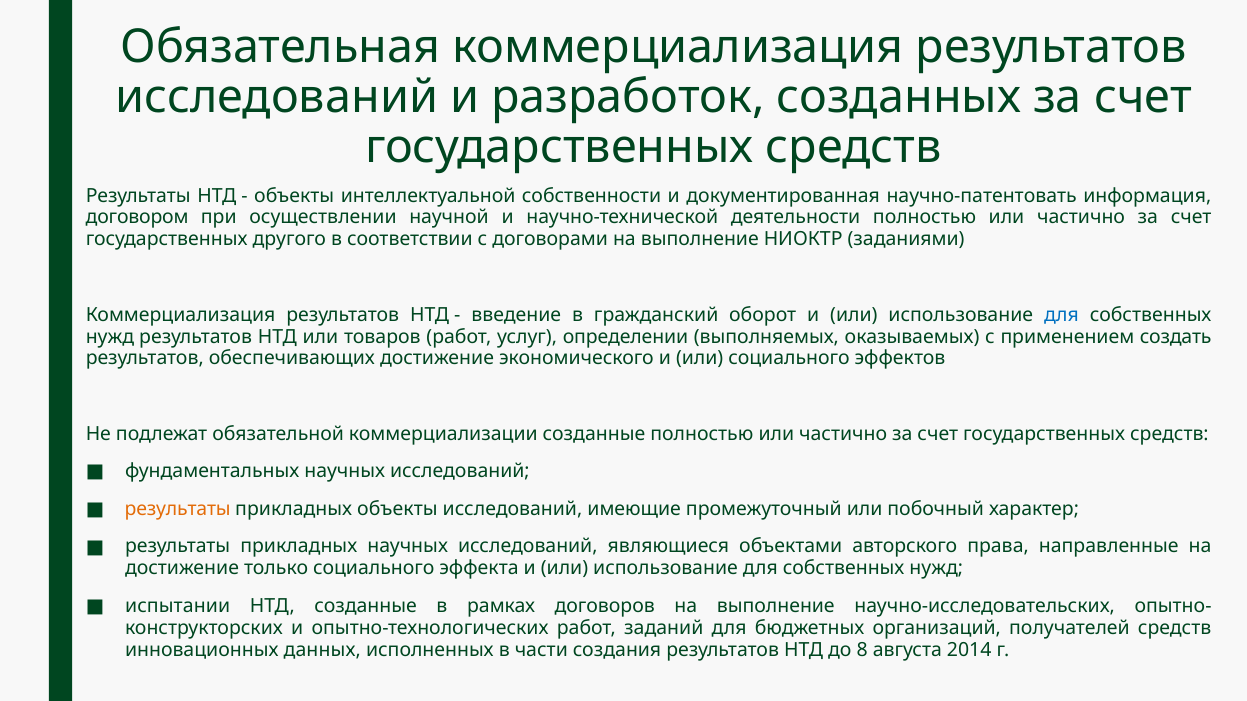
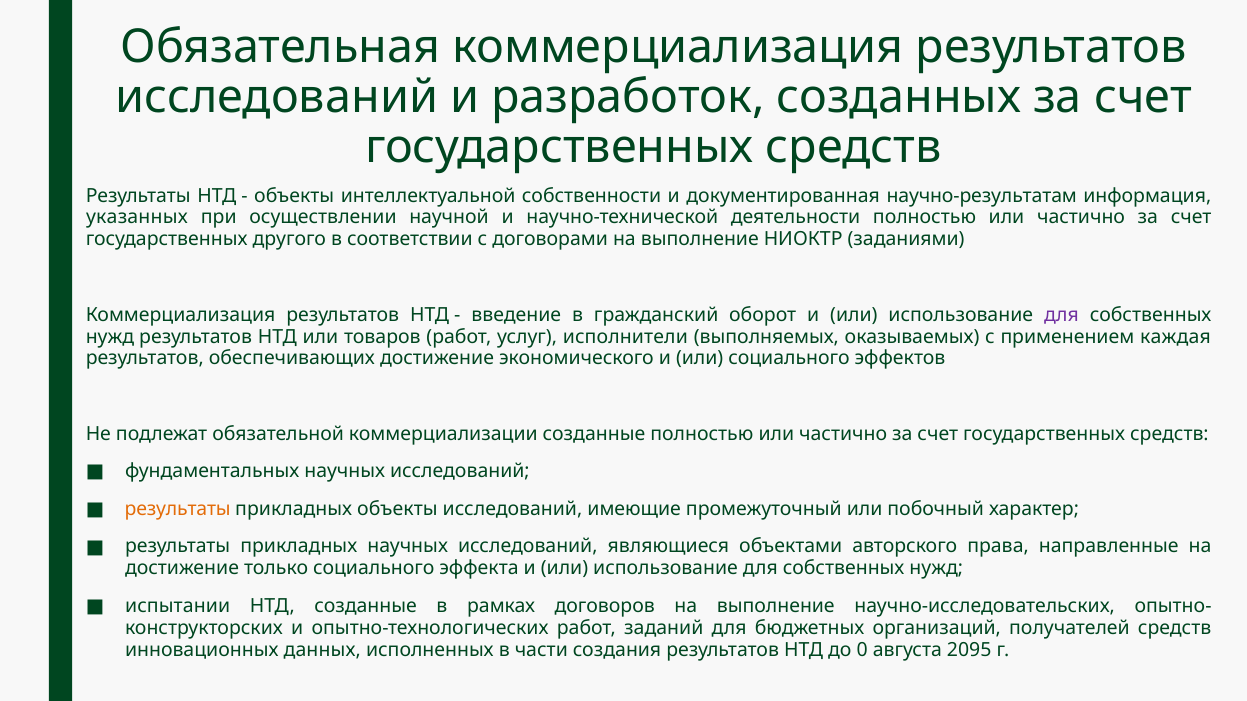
научно-патентовать: научно-патентовать -> научно-результатам
договором: договором -> указанных
для at (1061, 315) colour: blue -> purple
определении: определении -> исполнители
создать: создать -> каждая
8: 8 -> 0
2014: 2014 -> 2095
